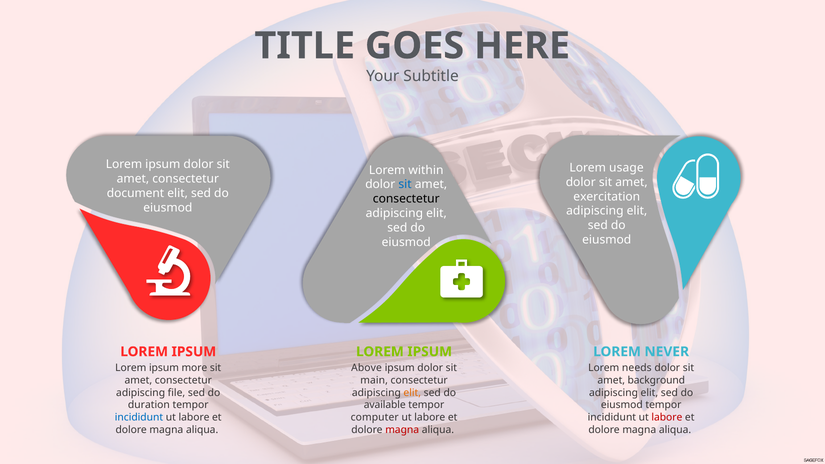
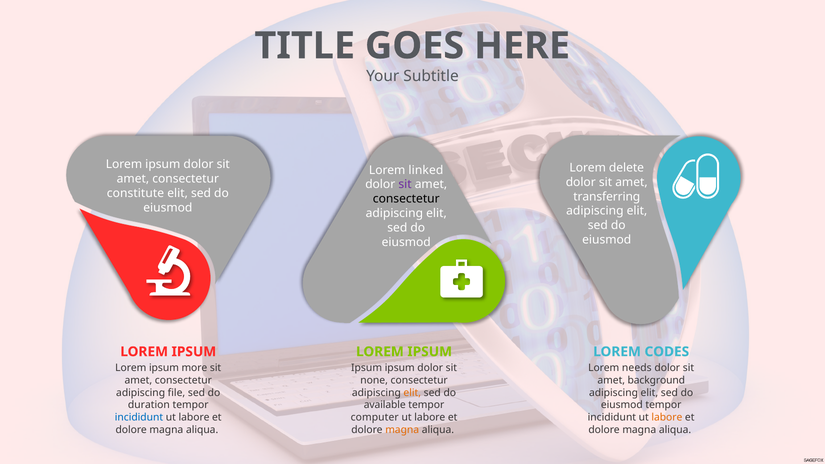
usage: usage -> delete
within: within -> linked
sit at (405, 185) colour: blue -> purple
document: document -> constitute
exercitation: exercitation -> transferring
NEVER: NEVER -> CODES
Above at (367, 368): Above -> Ipsum
main: main -> none
labore at (667, 418) colour: red -> orange
magna at (402, 430) colour: red -> orange
